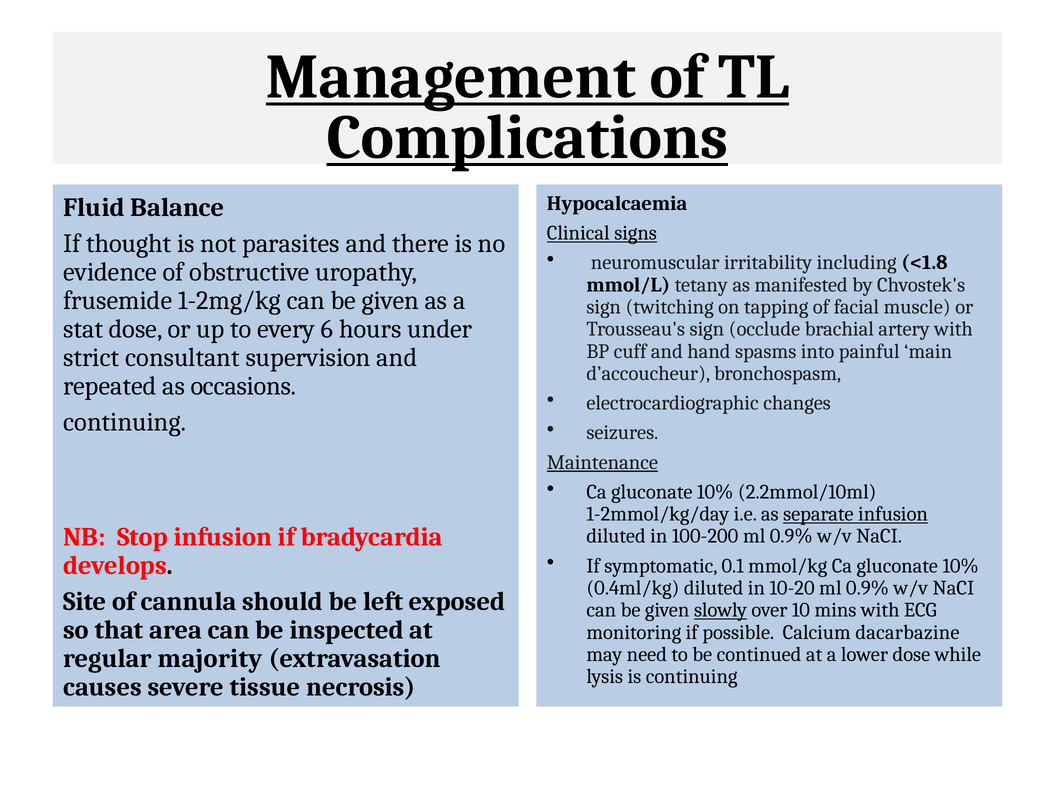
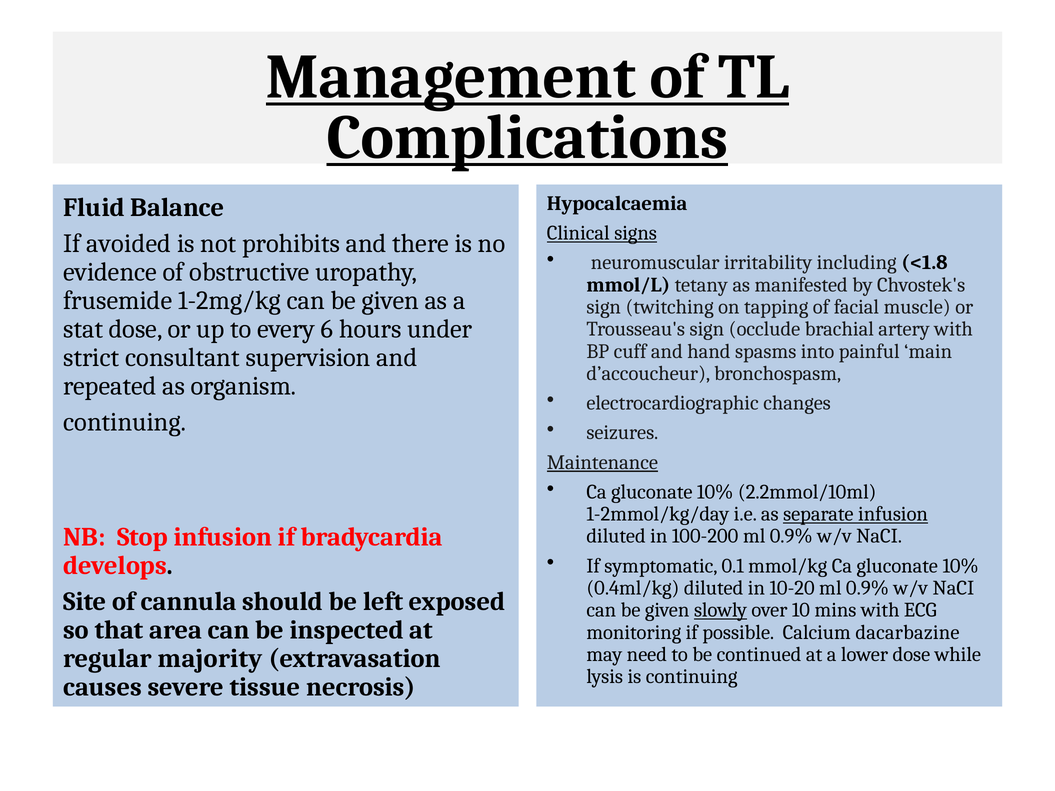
thought: thought -> avoided
parasites: parasites -> prohibits
occasions: occasions -> organism
